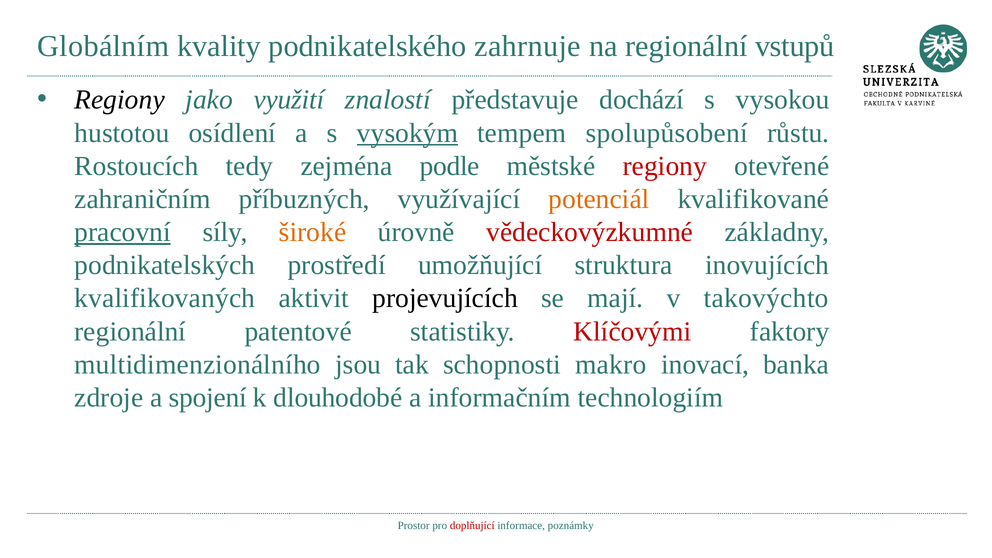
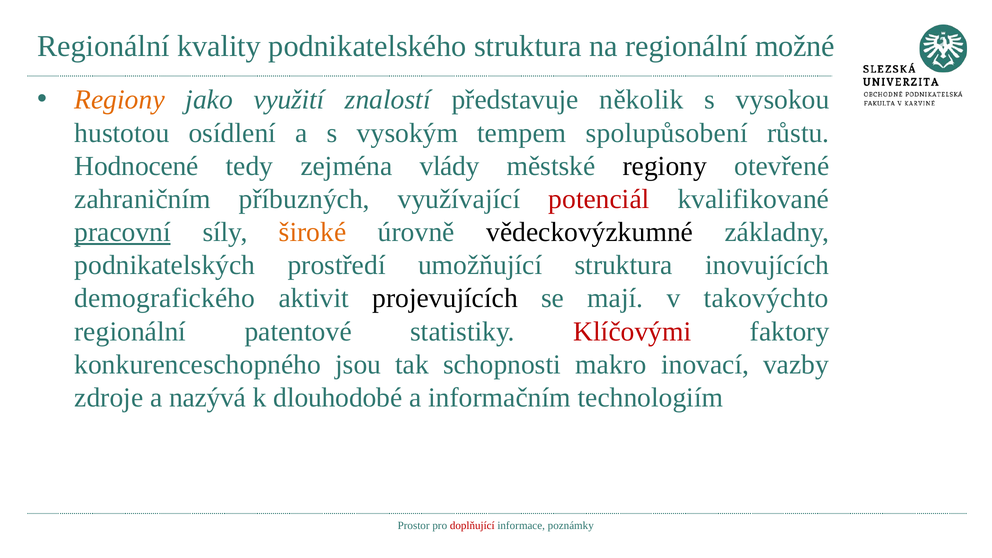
Globálním at (103, 46): Globálním -> Regionální
podnikatelského zahrnuje: zahrnuje -> struktura
vstupů: vstupů -> možné
Regiony at (120, 100) colour: black -> orange
dochází: dochází -> několik
vysokým underline: present -> none
Rostoucích: Rostoucích -> Hodnocené
podle: podle -> vlády
regiony at (665, 166) colour: red -> black
potenciál colour: orange -> red
vědeckovýzkumné colour: red -> black
kvalifikovaných: kvalifikovaných -> demografického
multidimenzionálního: multidimenzionálního -> konkurenceschopného
banka: banka -> vazby
spojení: spojení -> nazývá
